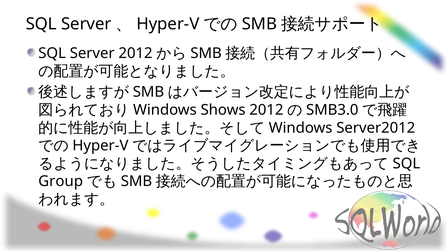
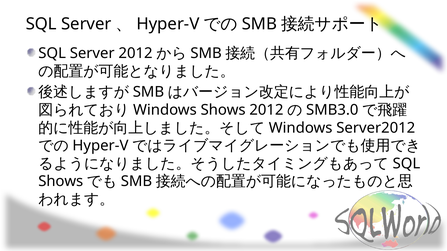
Group at (61, 182): Group -> Shows
